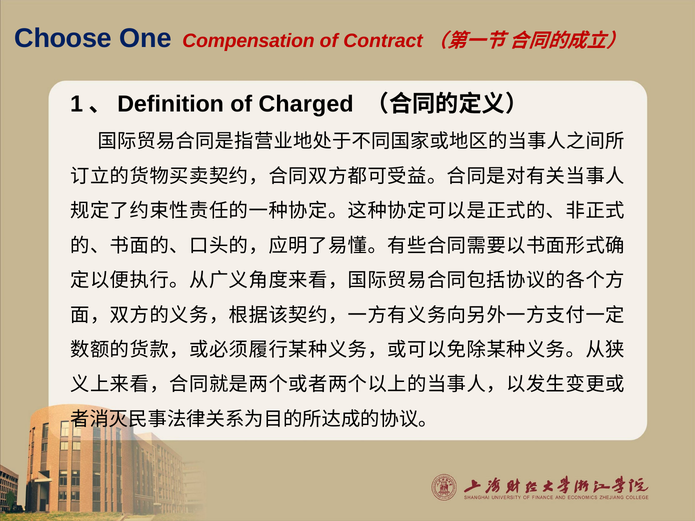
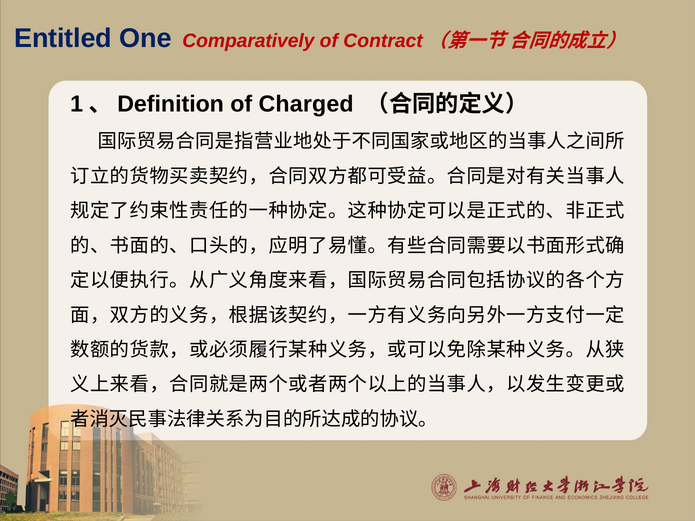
Choose: Choose -> Entitled
Compensation: Compensation -> Comparatively
